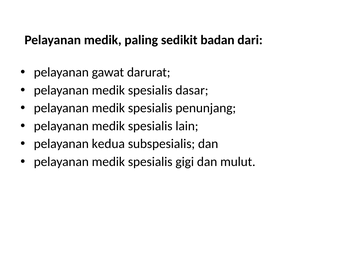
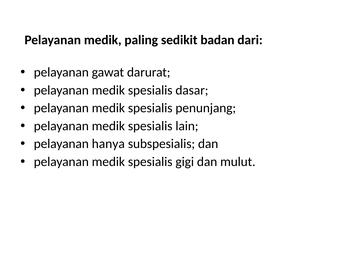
kedua: kedua -> hanya
